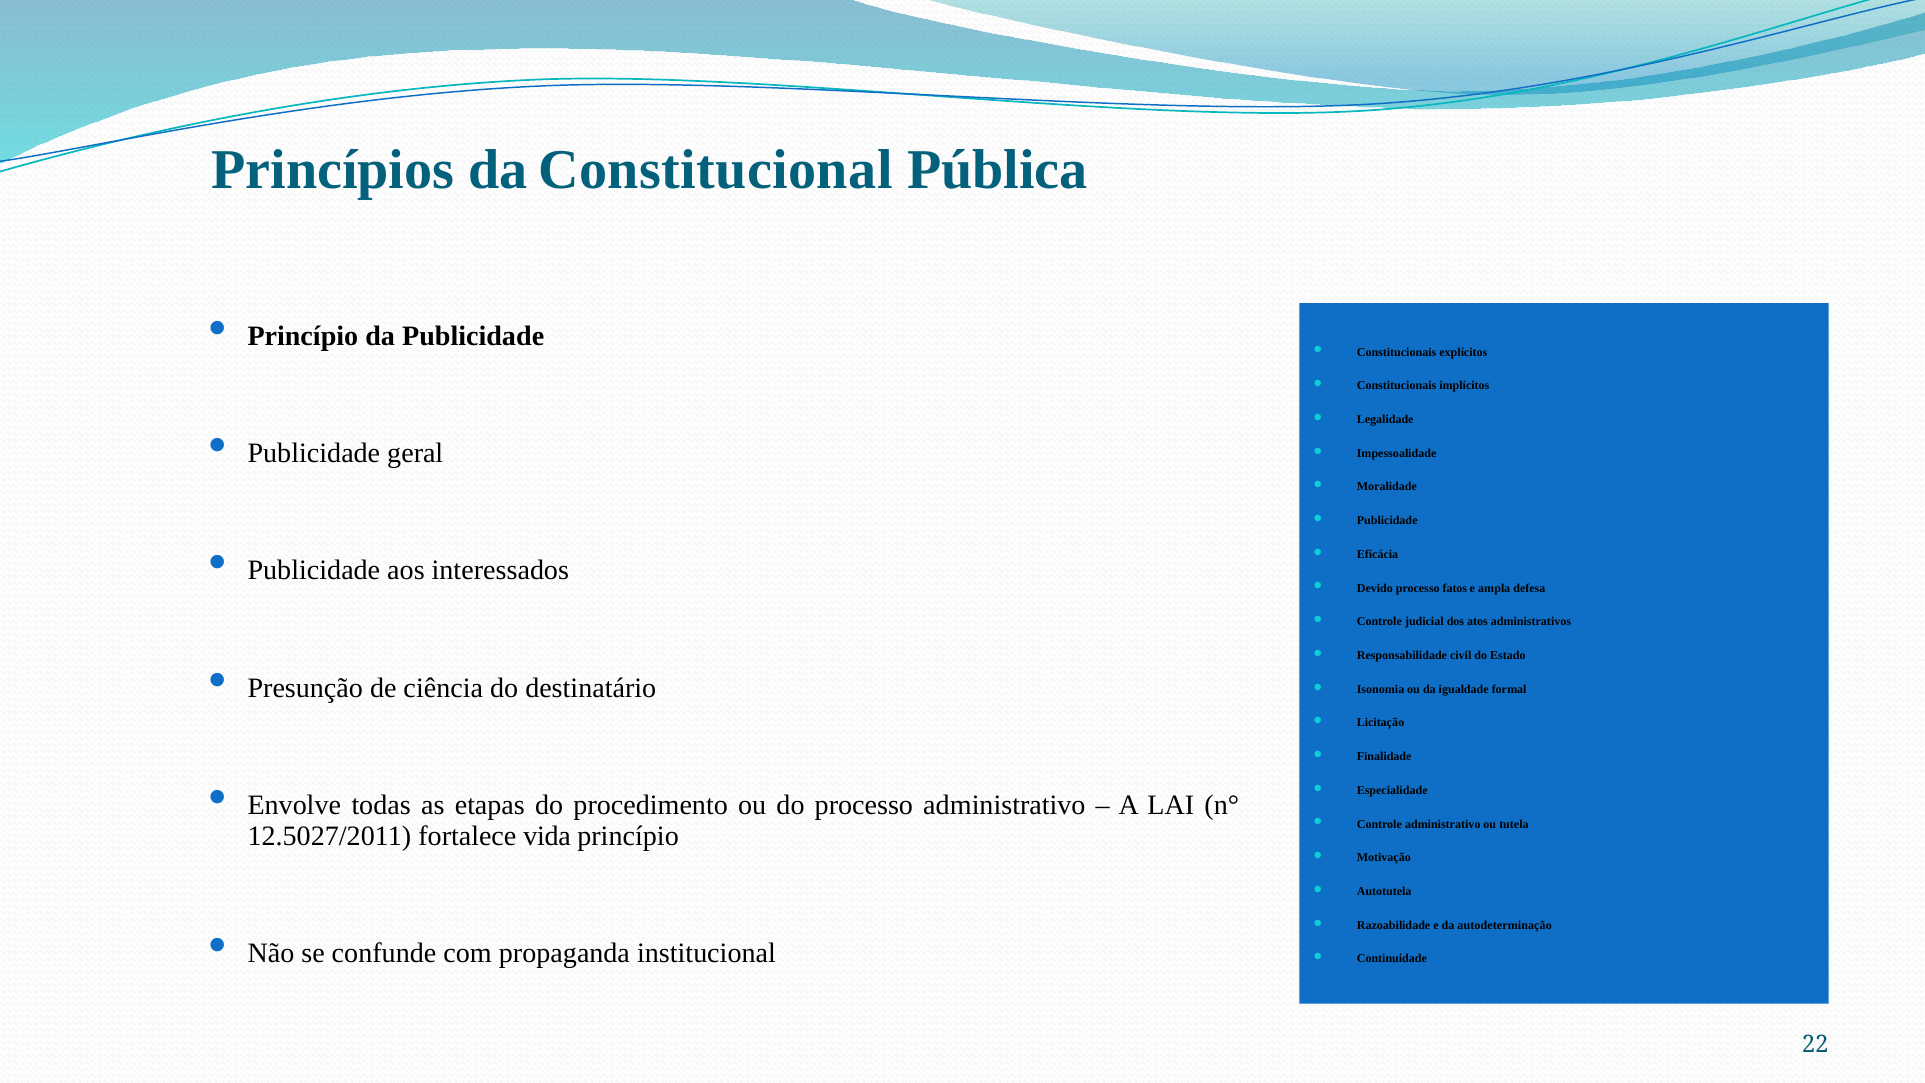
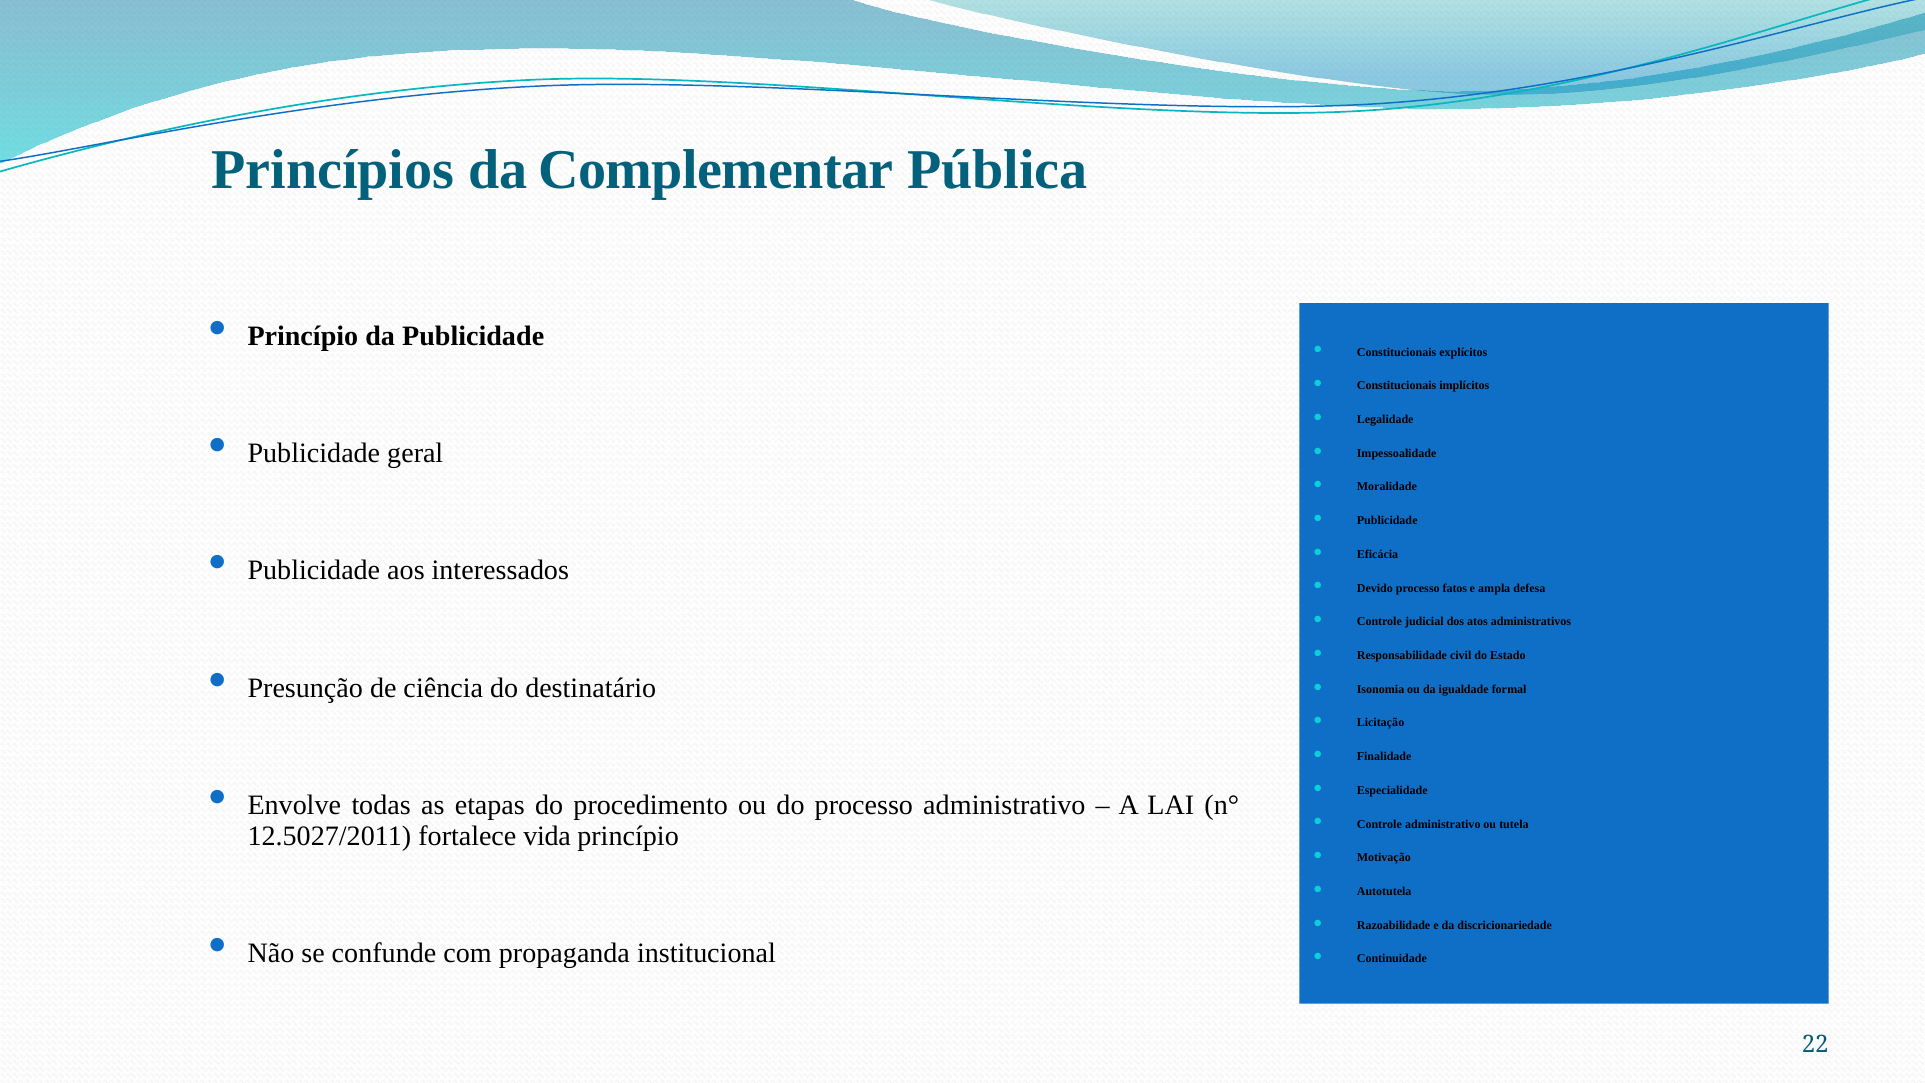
Constitucional: Constitucional -> Complementar
autodeterminação: autodeterminação -> discricionariedade
